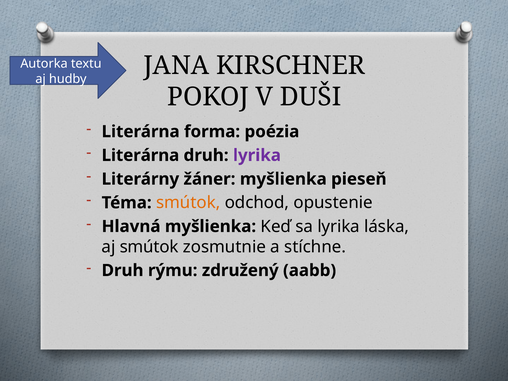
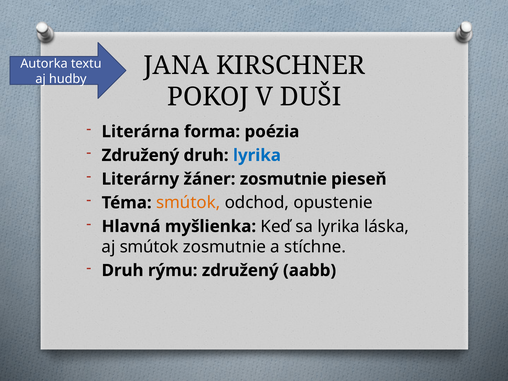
Literárna at (140, 155): Literárna -> Združený
lyrika at (257, 155) colour: purple -> blue
žáner myšlienka: myšlienka -> zosmutnie
